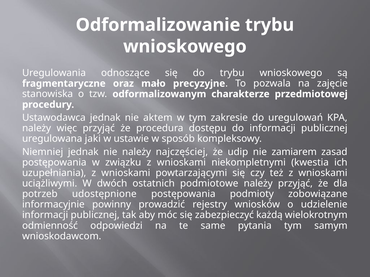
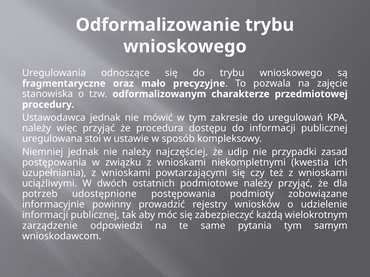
aktem: aktem -> mówić
jaki: jaki -> stoi
zamiarem: zamiarem -> przypadki
odmienność: odmienność -> zarządzenie
